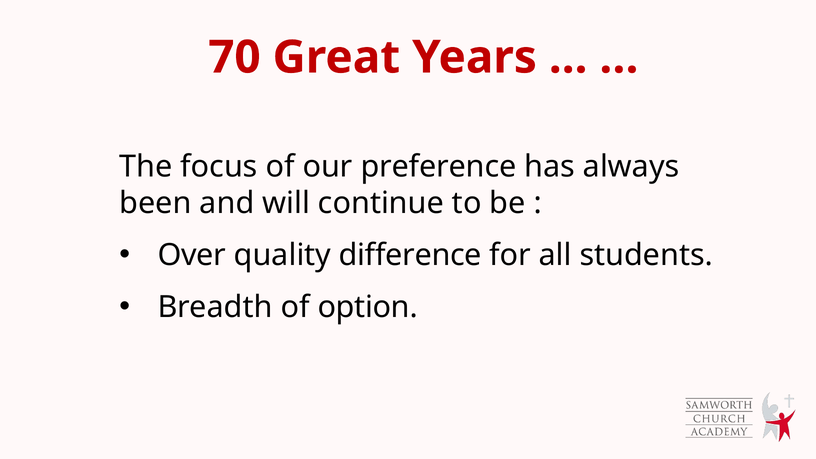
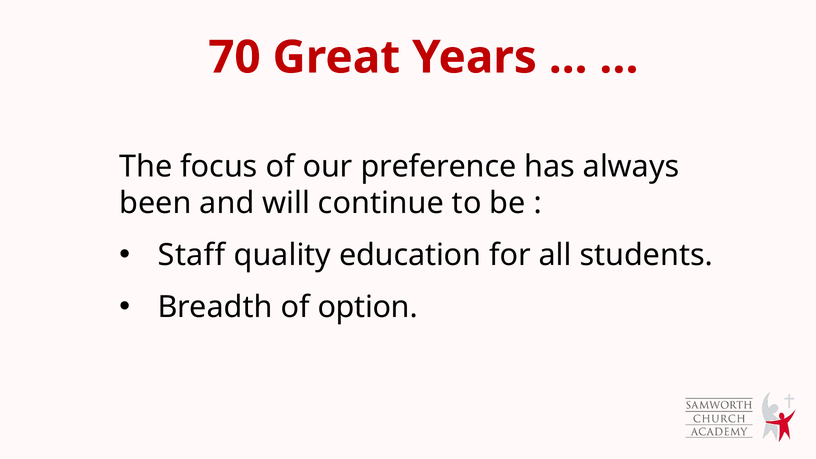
Over: Over -> Staff
difference: difference -> education
